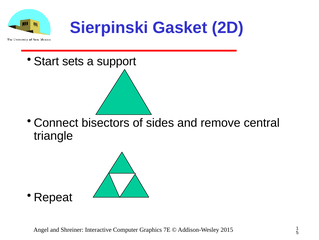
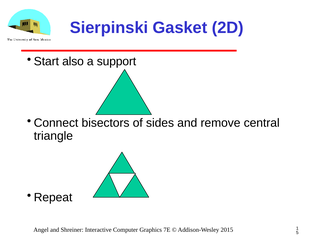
sets: sets -> also
